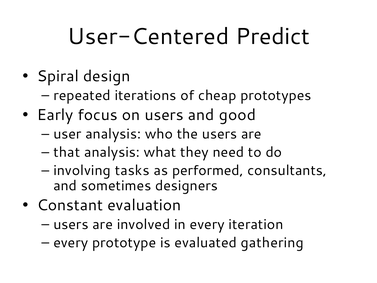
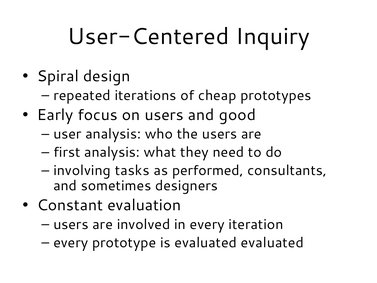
Predict: Predict -> Inquiry
that: that -> first
evaluated gathering: gathering -> evaluated
